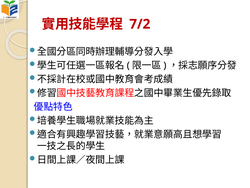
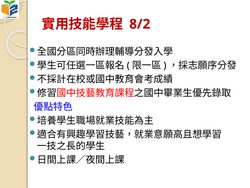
7/2: 7/2 -> 8/2
